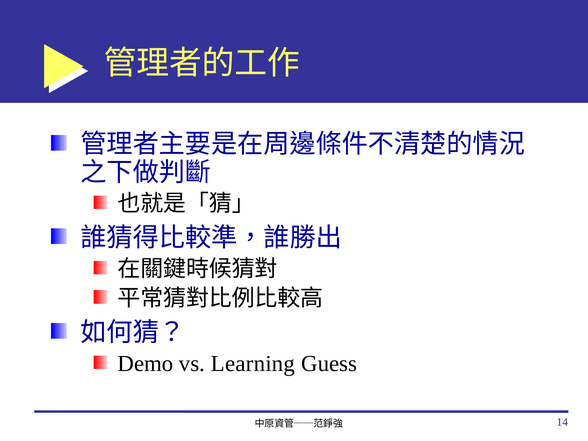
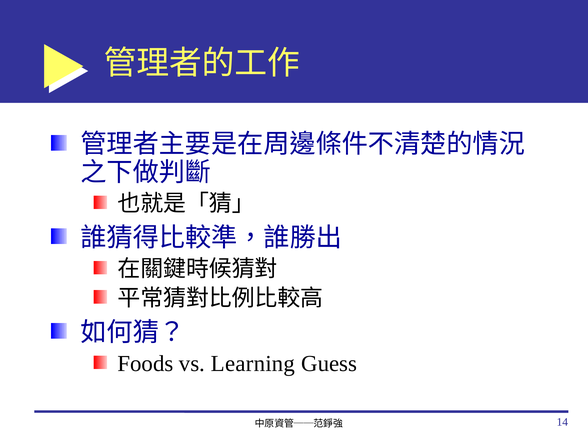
Demo: Demo -> Foods
